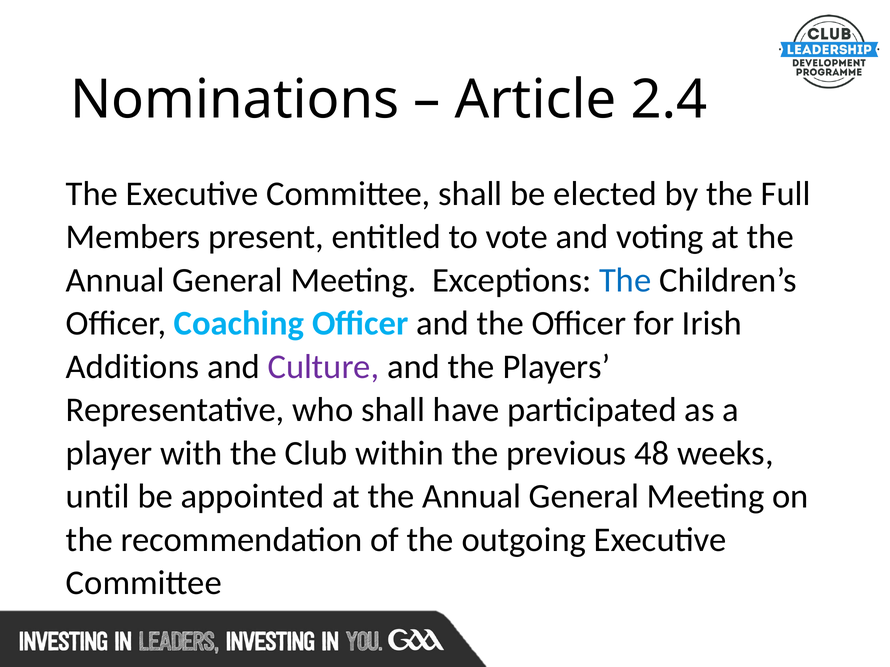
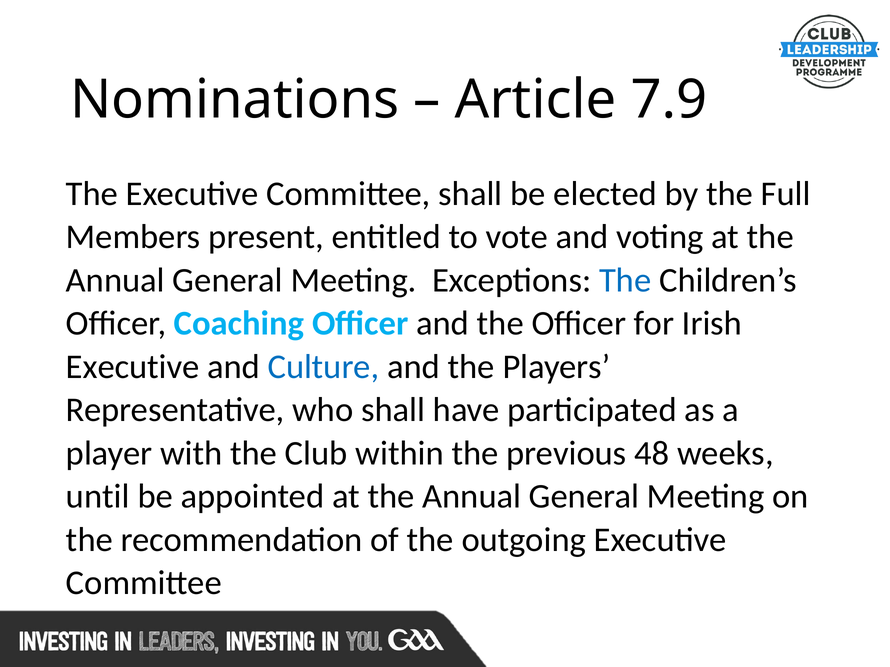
2.4: 2.4 -> 7.9
Additions at (133, 367): Additions -> Executive
Culture colour: purple -> blue
